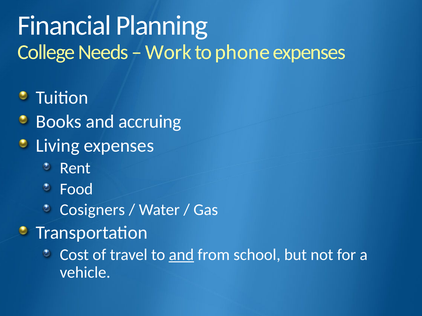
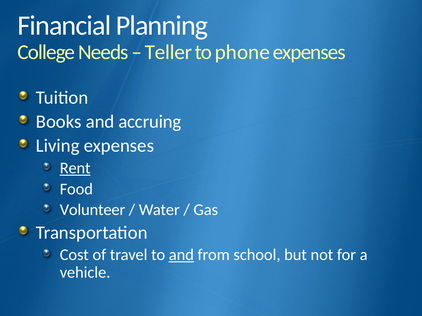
Work: Work -> Teller
Rent underline: none -> present
Cosigners: Cosigners -> Volunteer
